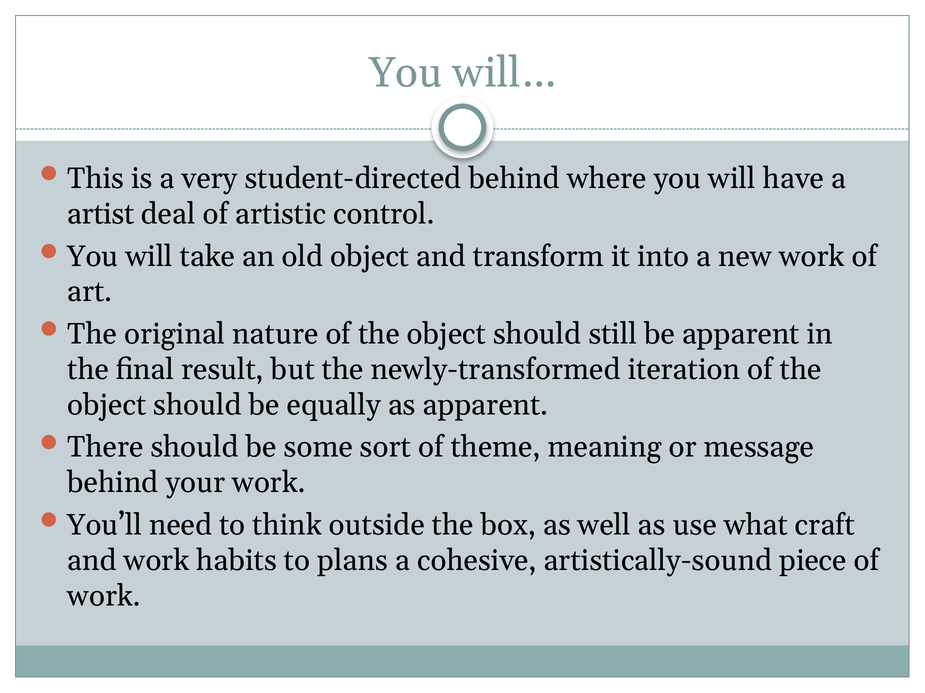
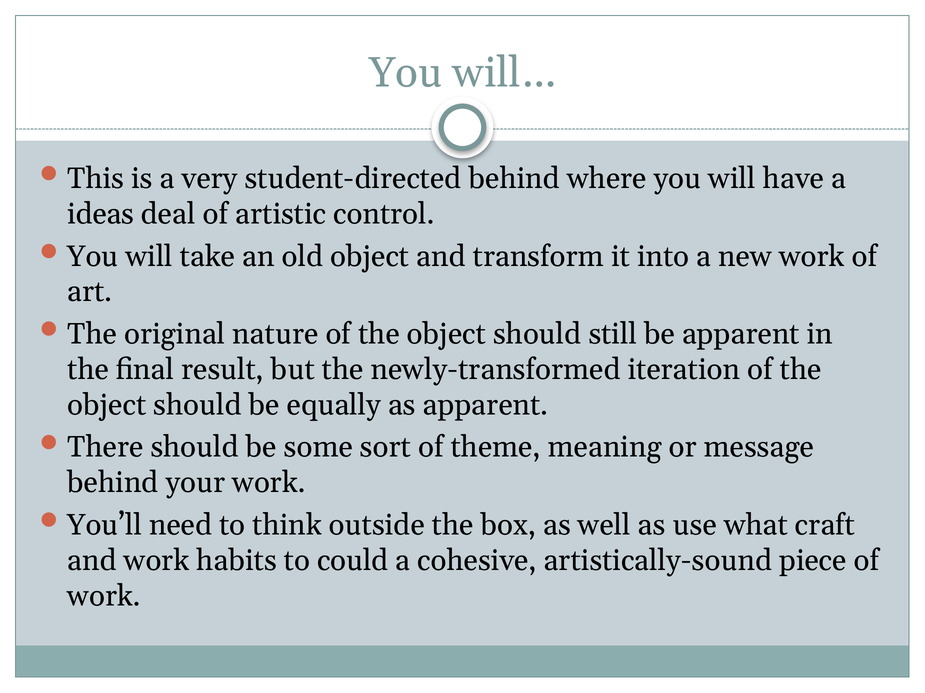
artist: artist -> ideas
plans: plans -> could
